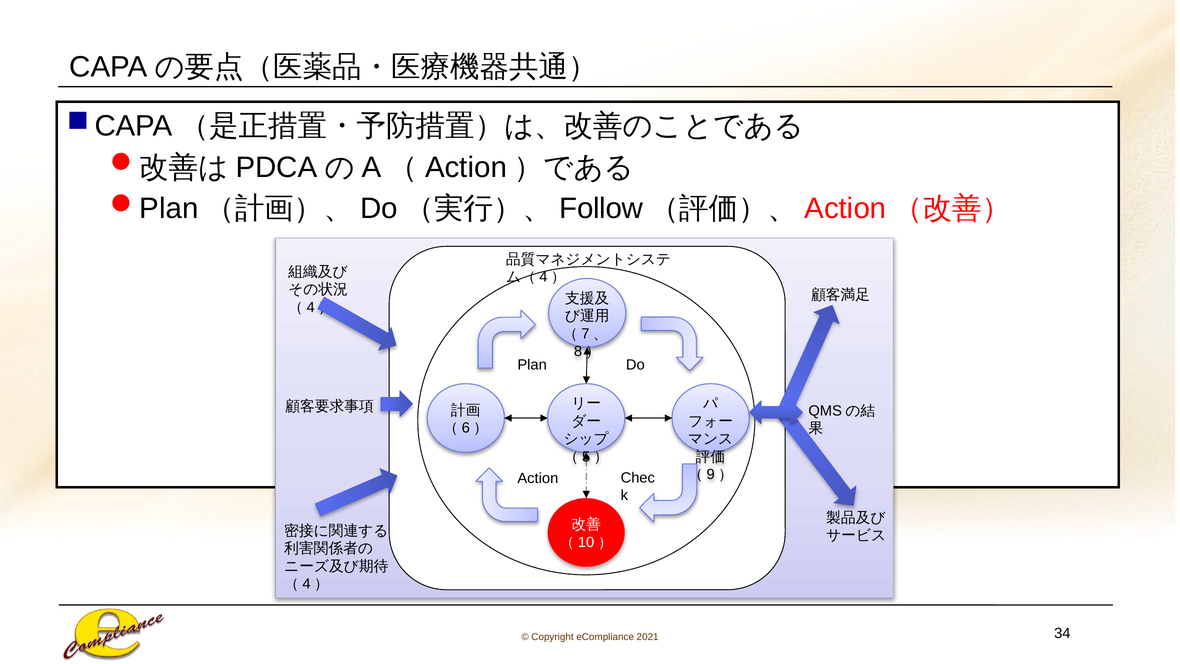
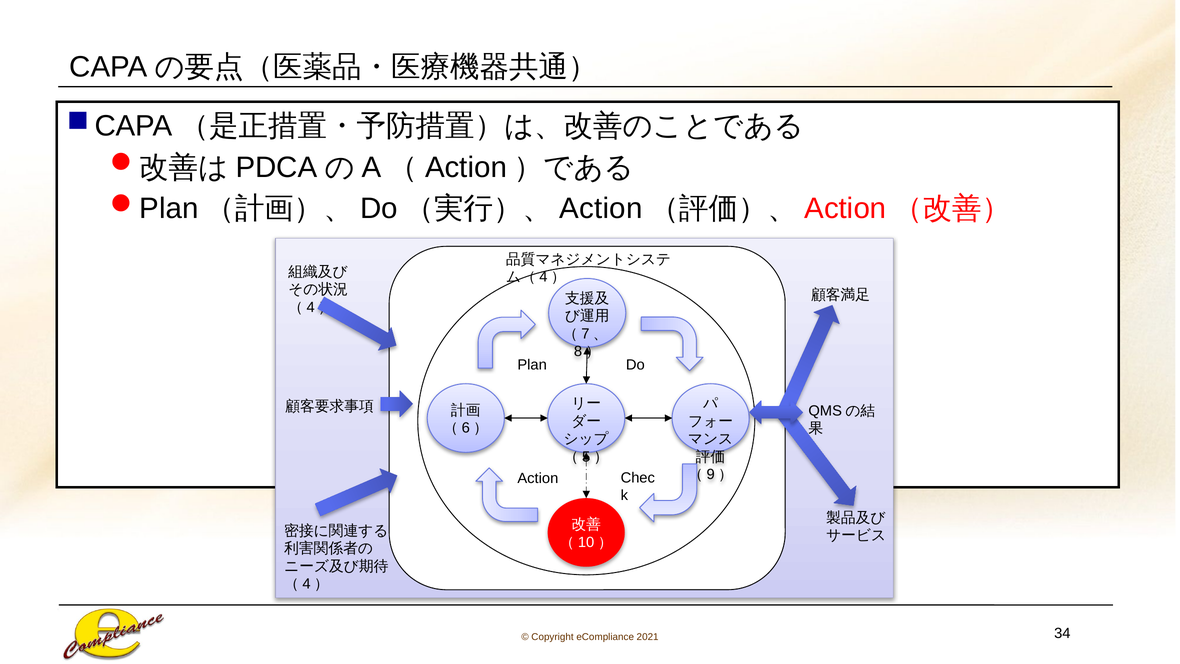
Follow at (601, 209): Follow -> Action
